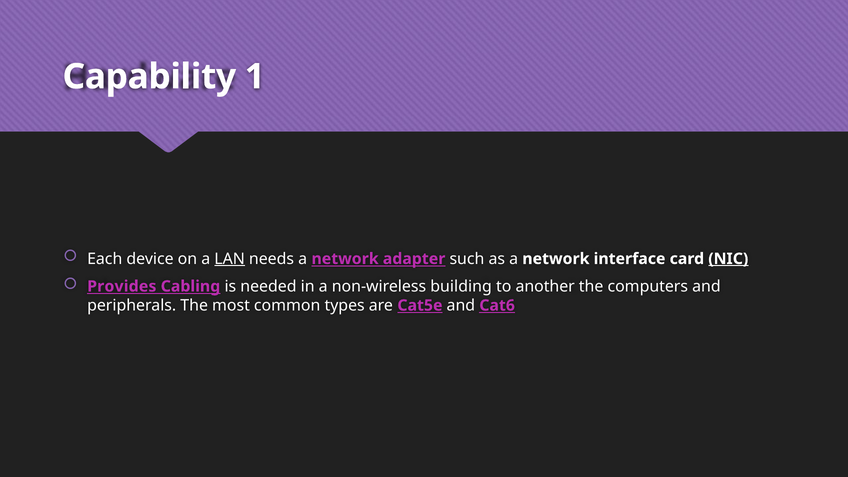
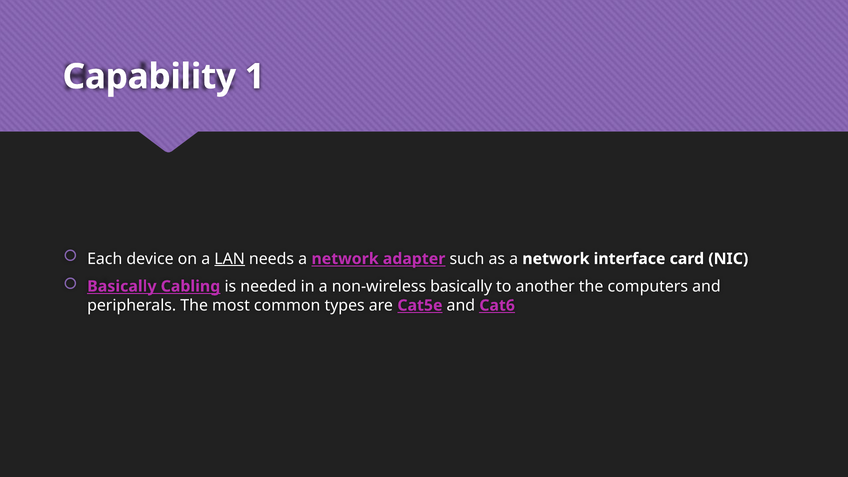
NIC underline: present -> none
Provides at (122, 286): Provides -> Basically
non-wireless building: building -> basically
